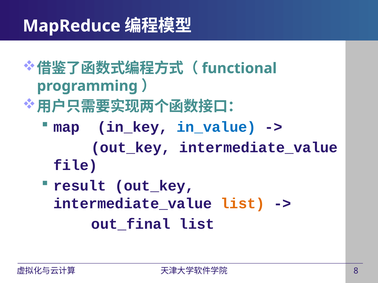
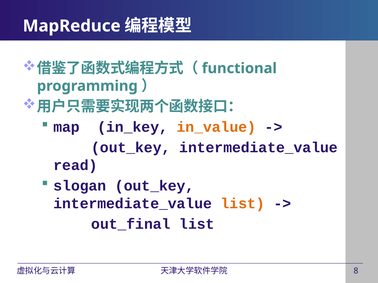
in_value colour: blue -> orange
file: file -> read
result: result -> slogan
